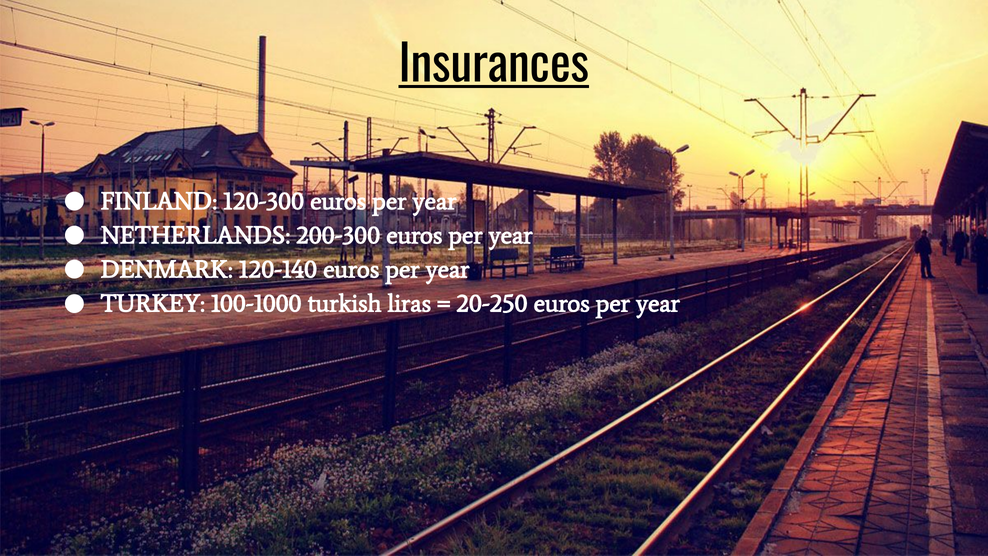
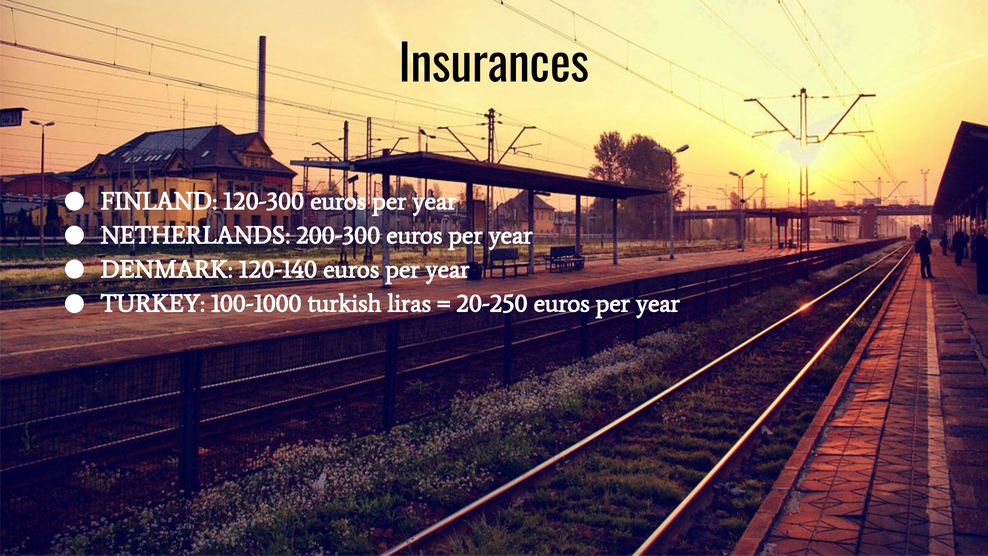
Insurances underline: present -> none
